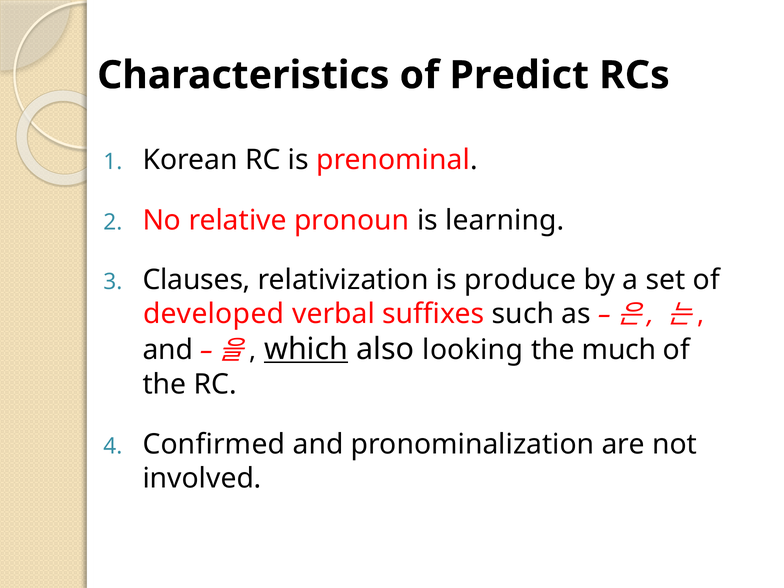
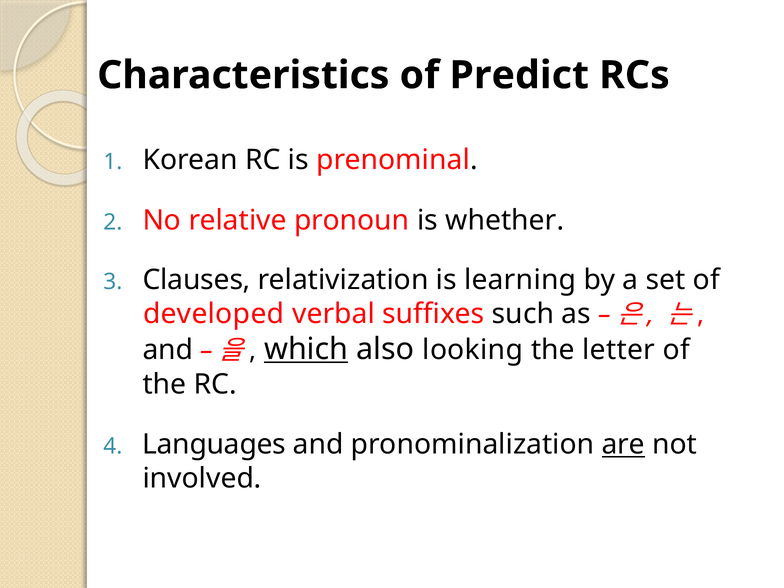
learning: learning -> whether
produce: produce -> learning
much: much -> letter
Confirmed: Confirmed -> Languages
are underline: none -> present
